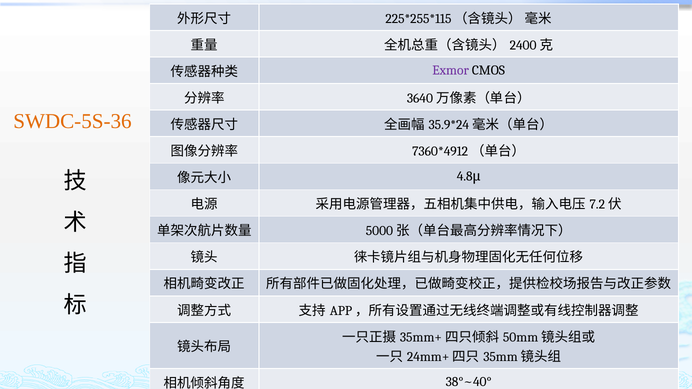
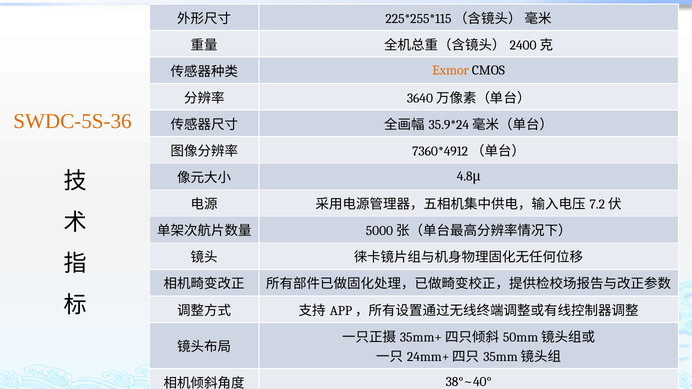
Exmor colour: purple -> orange
